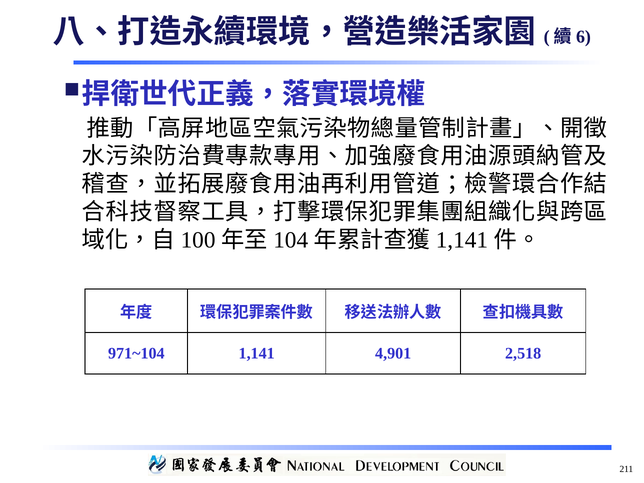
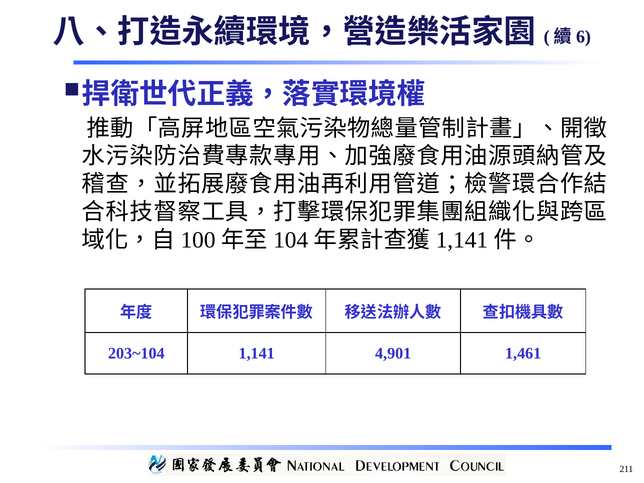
971~104: 971~104 -> 203~104
2,518: 2,518 -> 1,461
